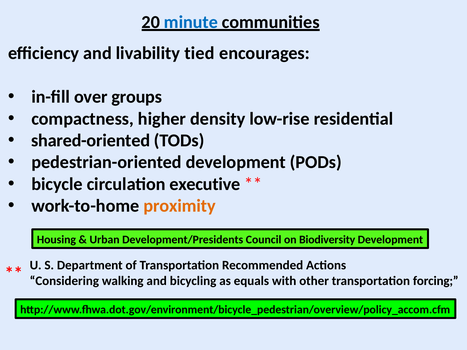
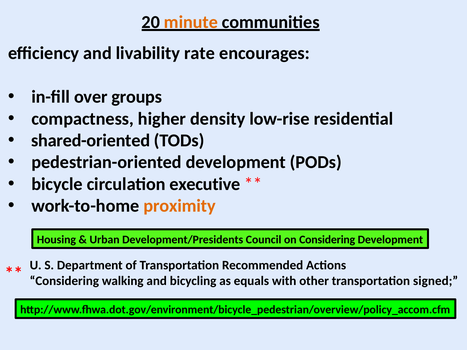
minute colour: blue -> orange
tied: tied -> rate
on Biodiversity: Biodiversity -> Considering
forcing: forcing -> signed
